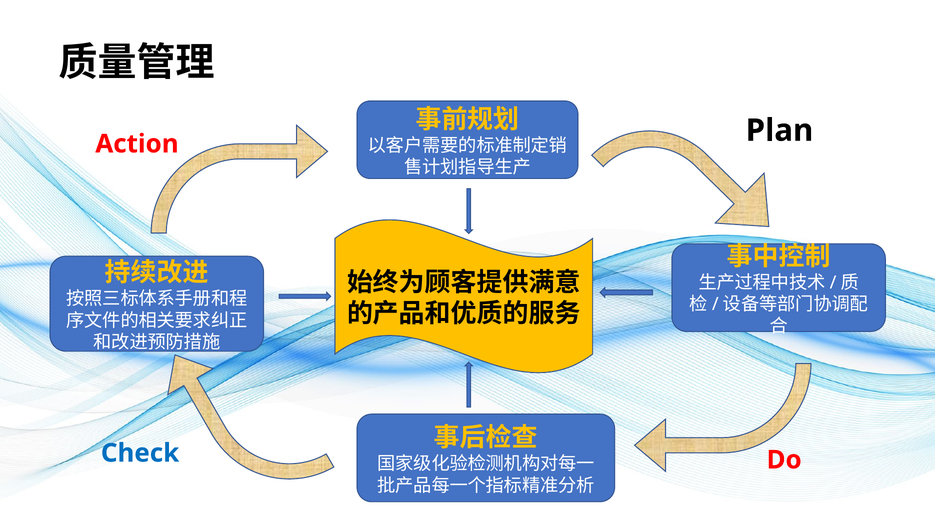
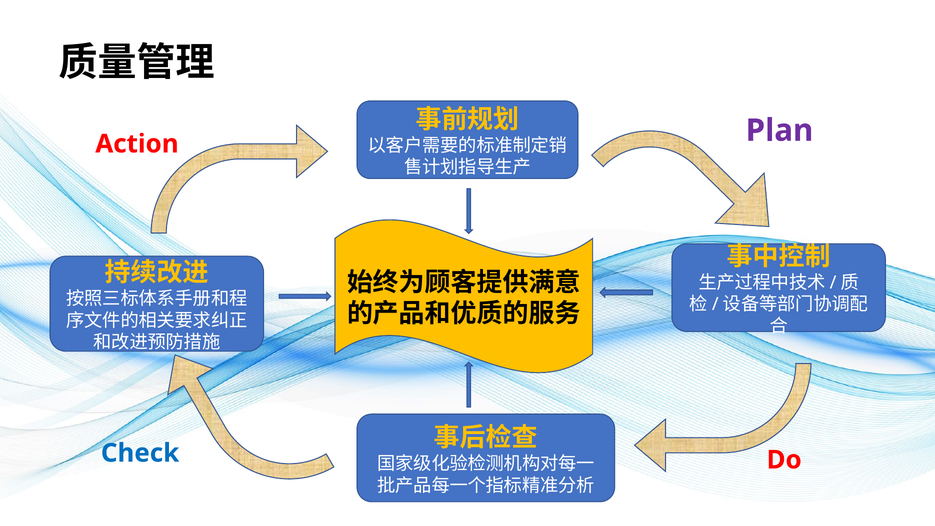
Plan colour: black -> purple
